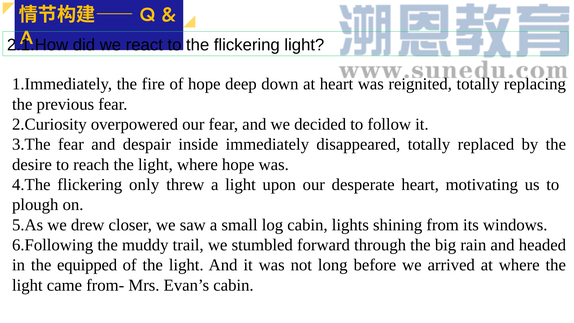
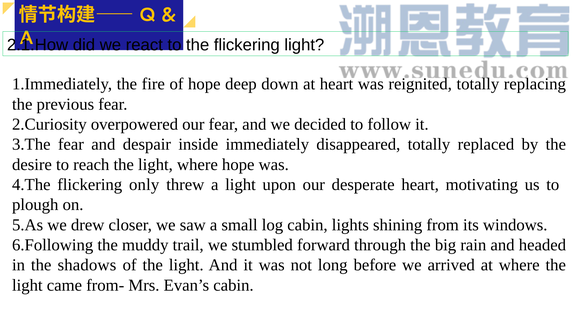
equipped: equipped -> shadows
